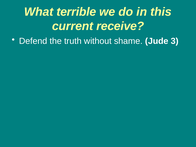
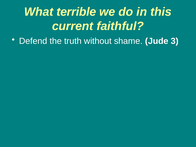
receive: receive -> faithful
